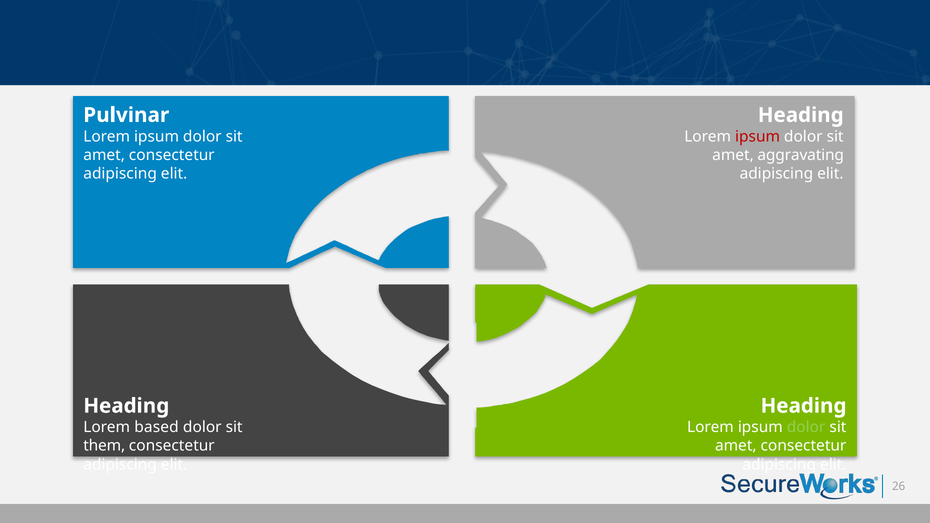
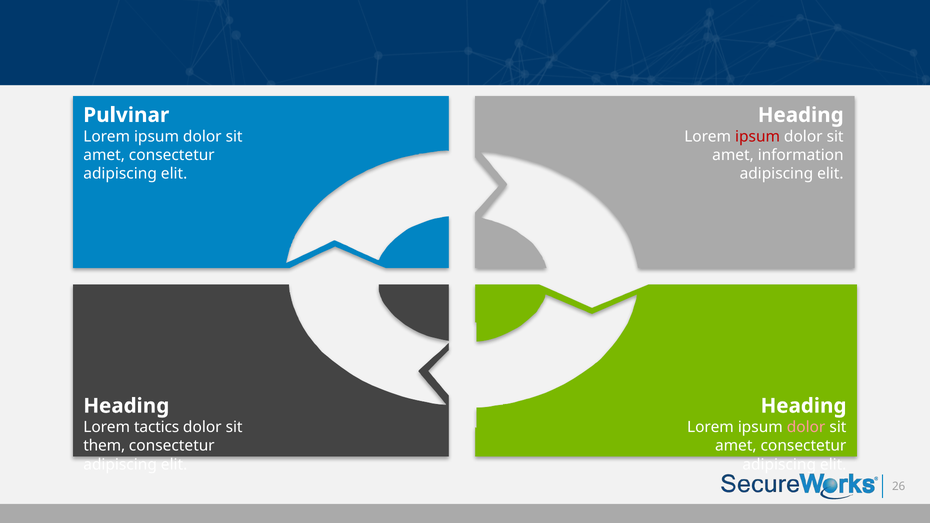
aggravating: aggravating -> information
based: based -> tactics
dolor at (806, 427) colour: light green -> pink
